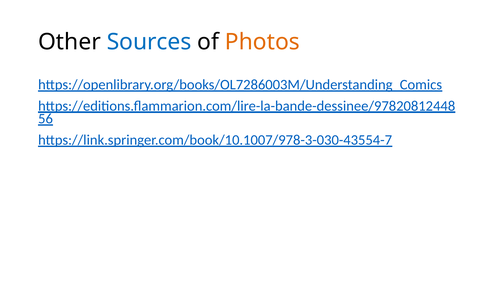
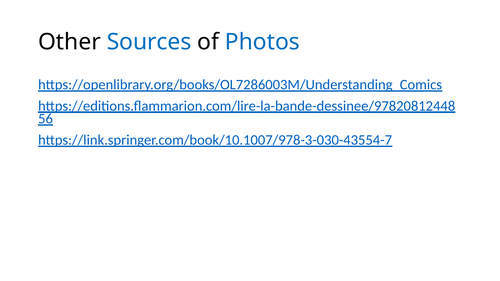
Photos colour: orange -> blue
